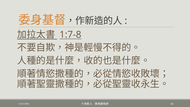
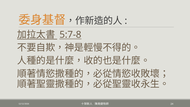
1:7-8: 1:7-8 -> 5:7-8
